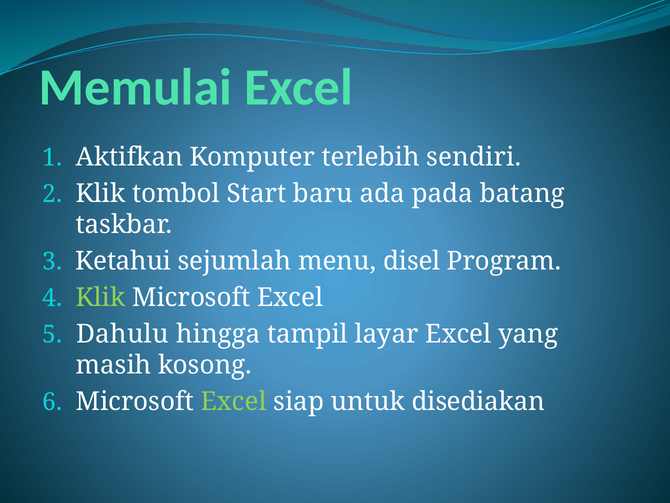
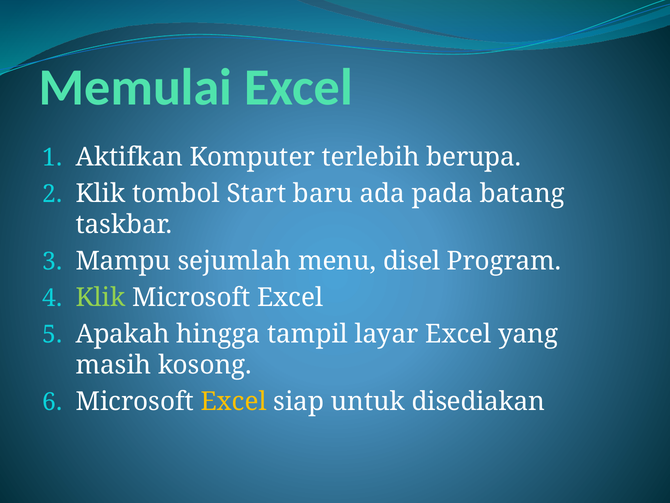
sendiri: sendiri -> berupa
Ketahui: Ketahui -> Mampu
Dahulu: Dahulu -> Apakah
Excel at (234, 401) colour: light green -> yellow
